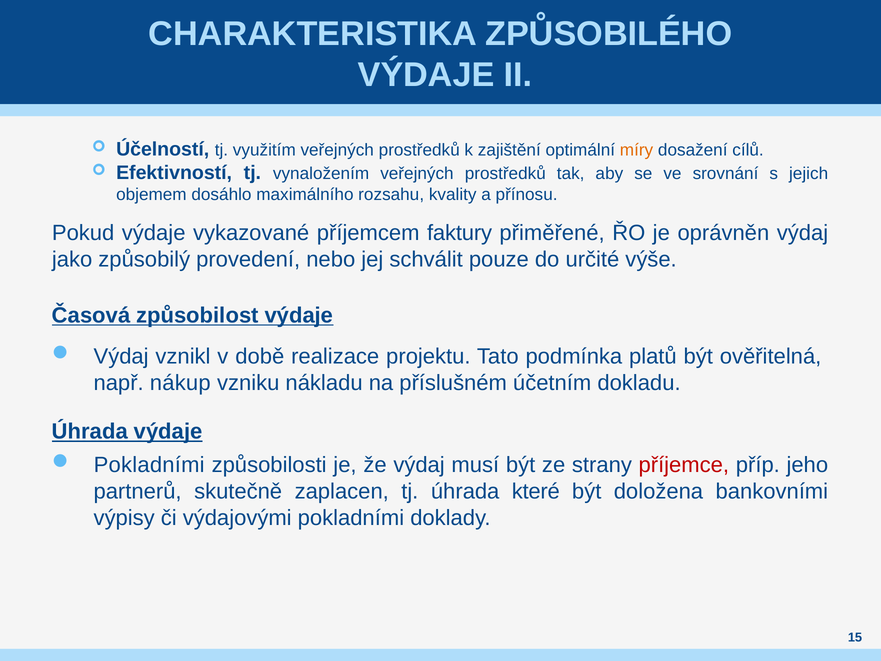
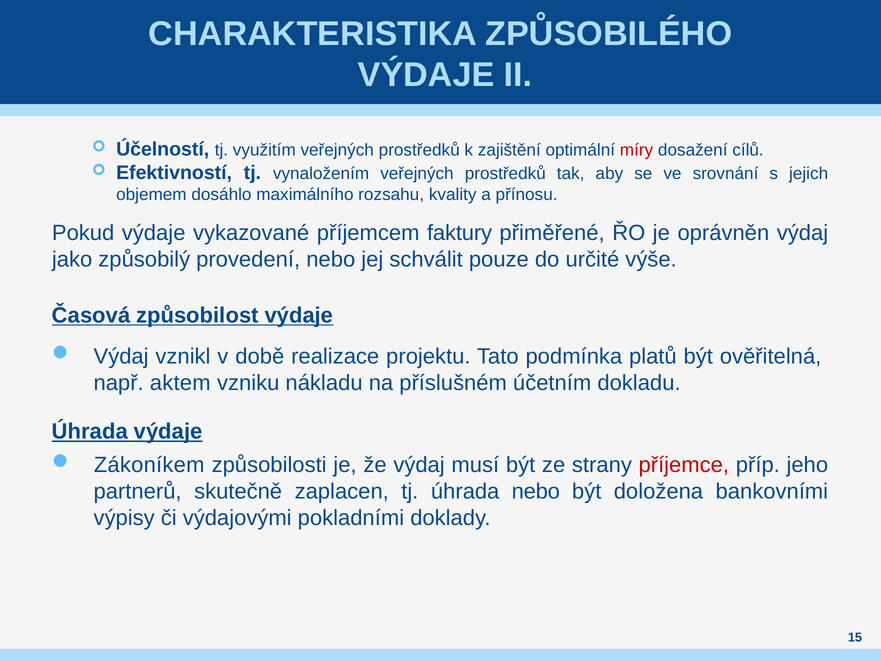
míry colour: orange -> red
nákup: nákup -> aktem
Pokladními at (149, 465): Pokladními -> Zákoníkem
úhrada které: které -> nebo
